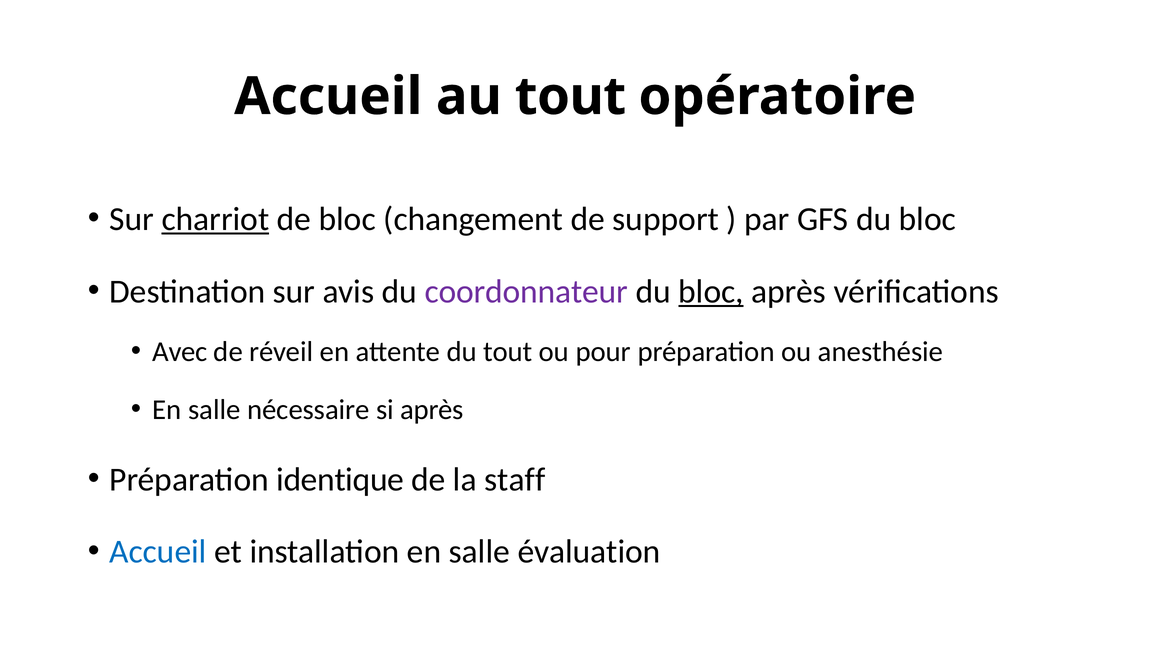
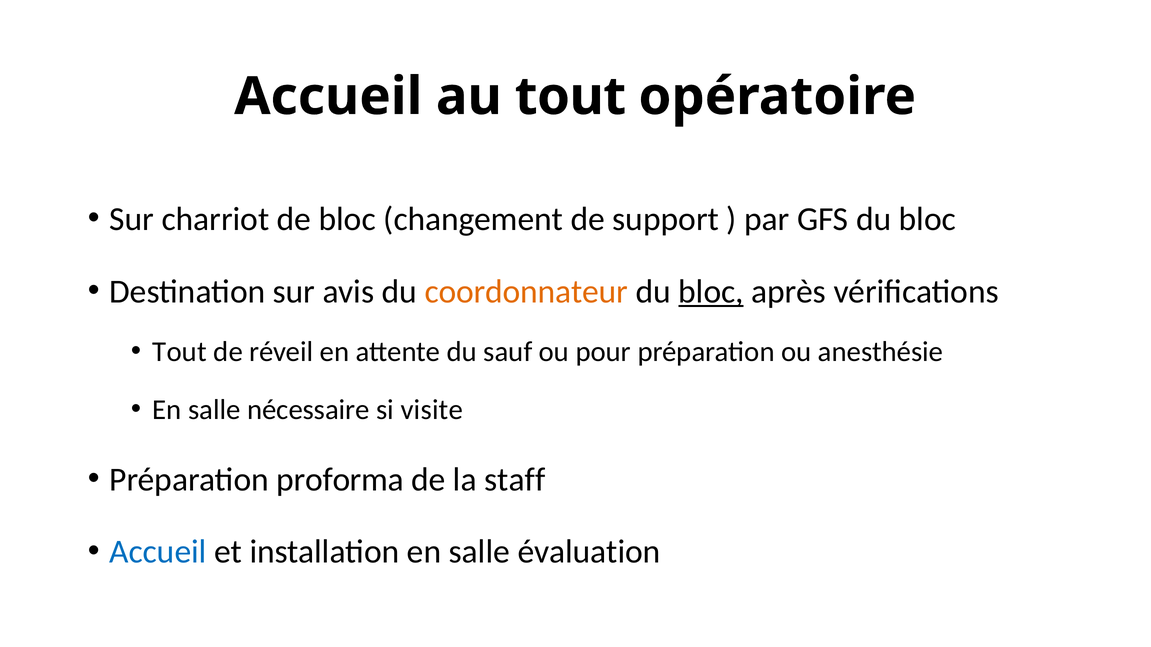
charriot underline: present -> none
coordonnateur colour: purple -> orange
Avec at (180, 352): Avec -> Tout
du tout: tout -> sauf
si après: après -> visite
identique: identique -> proforma
